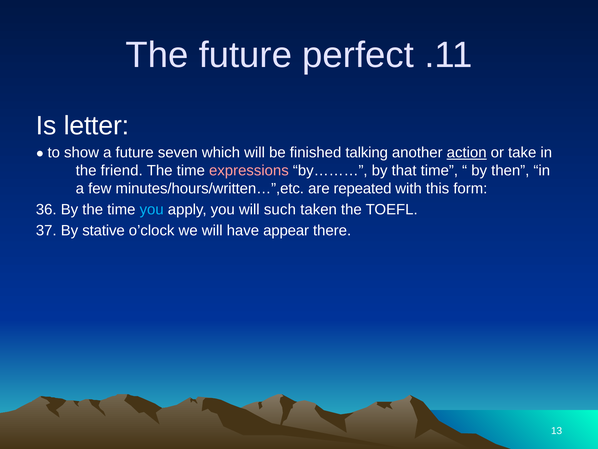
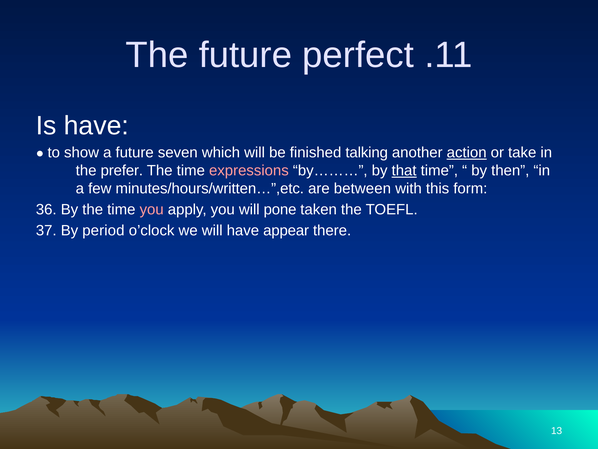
Is letter: letter -> have
friend: friend -> prefer
that underline: none -> present
repeated: repeated -> between
you at (152, 209) colour: light blue -> pink
such: such -> pone
stative: stative -> period
